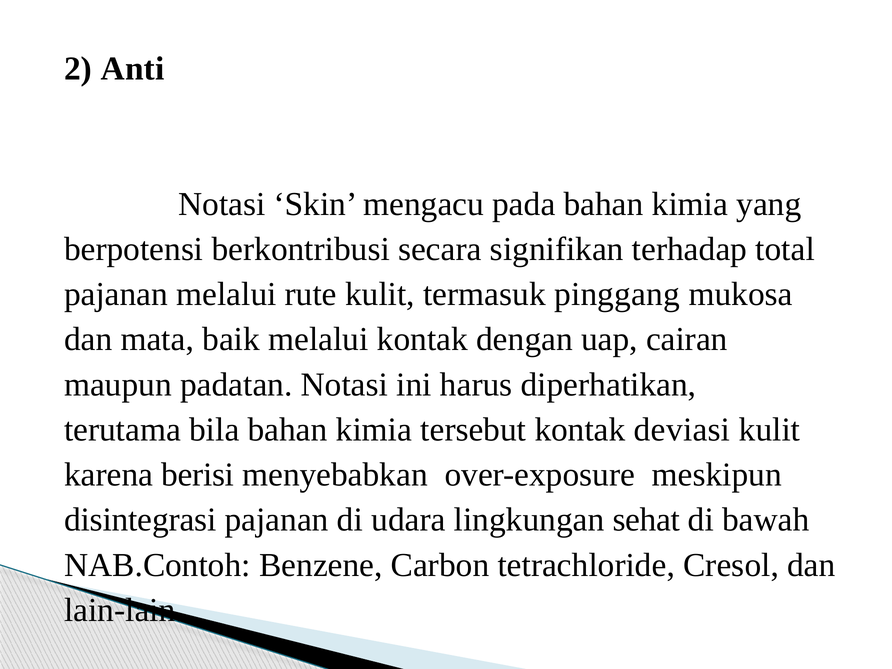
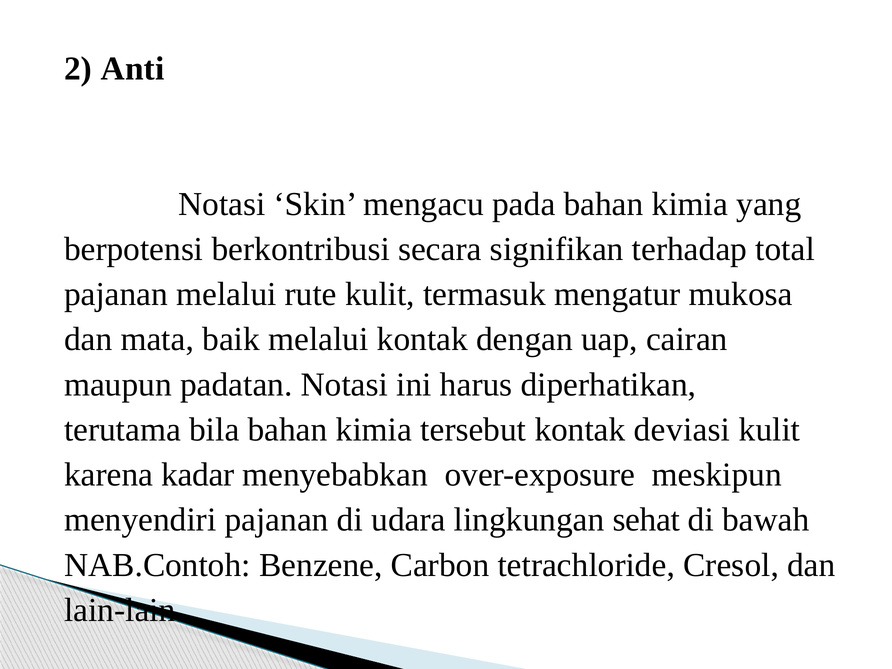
pinggang: pinggang -> mengatur
berisi: berisi -> kadar
disintegrasi: disintegrasi -> menyendiri
